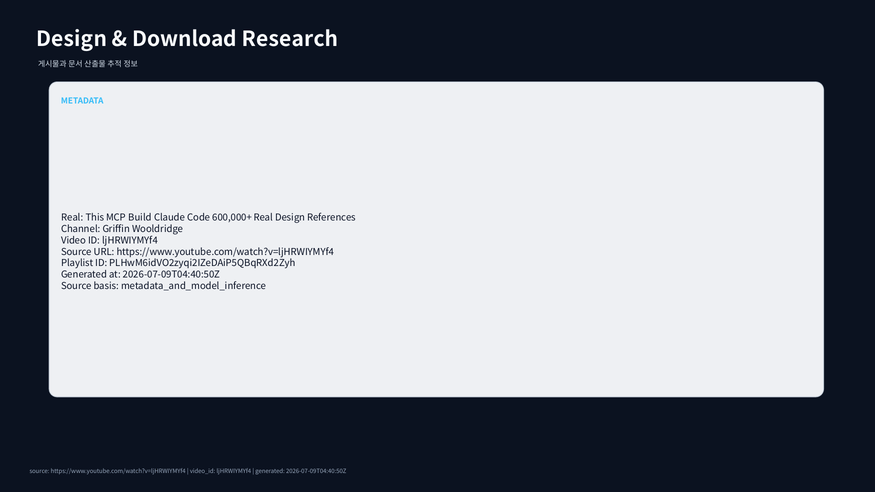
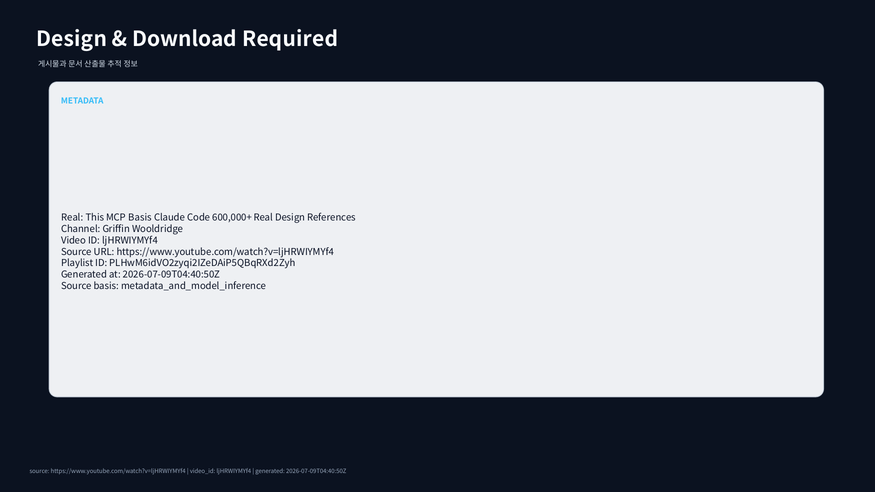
Research: Research -> Required
MCP Build: Build -> Basis
